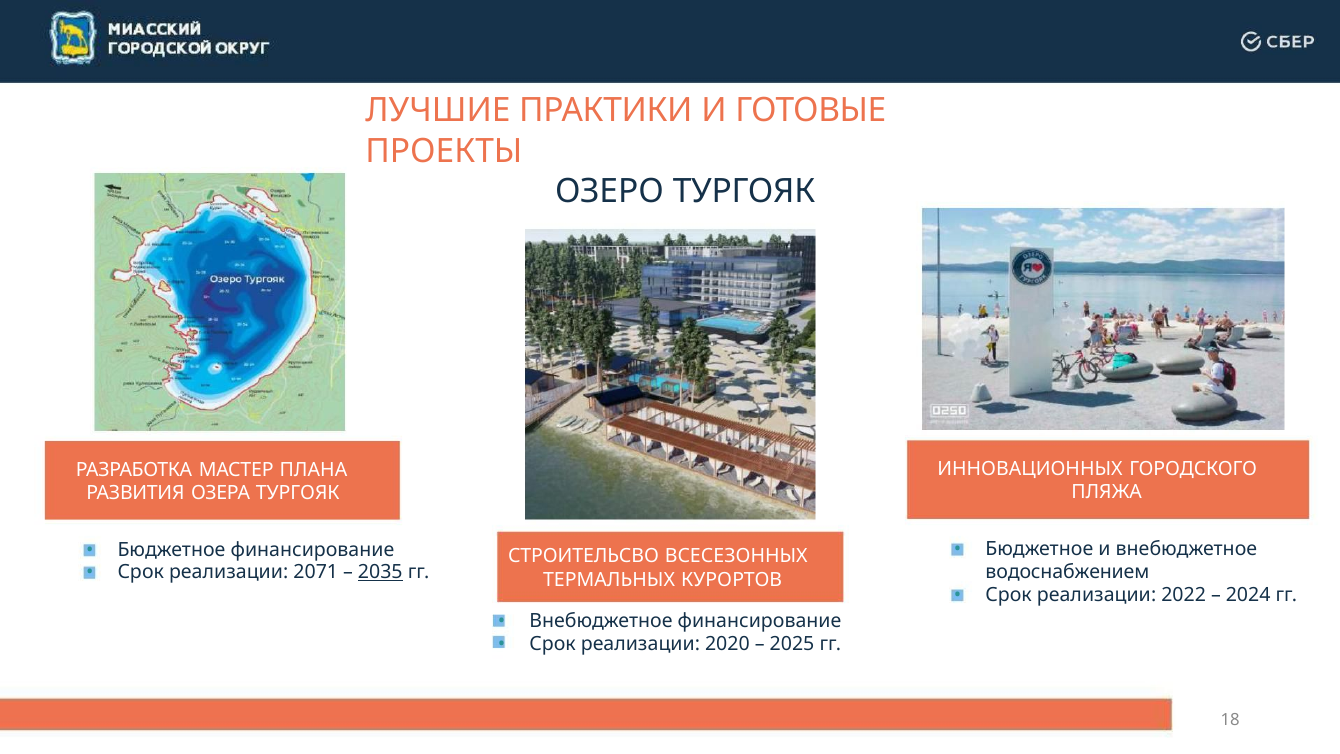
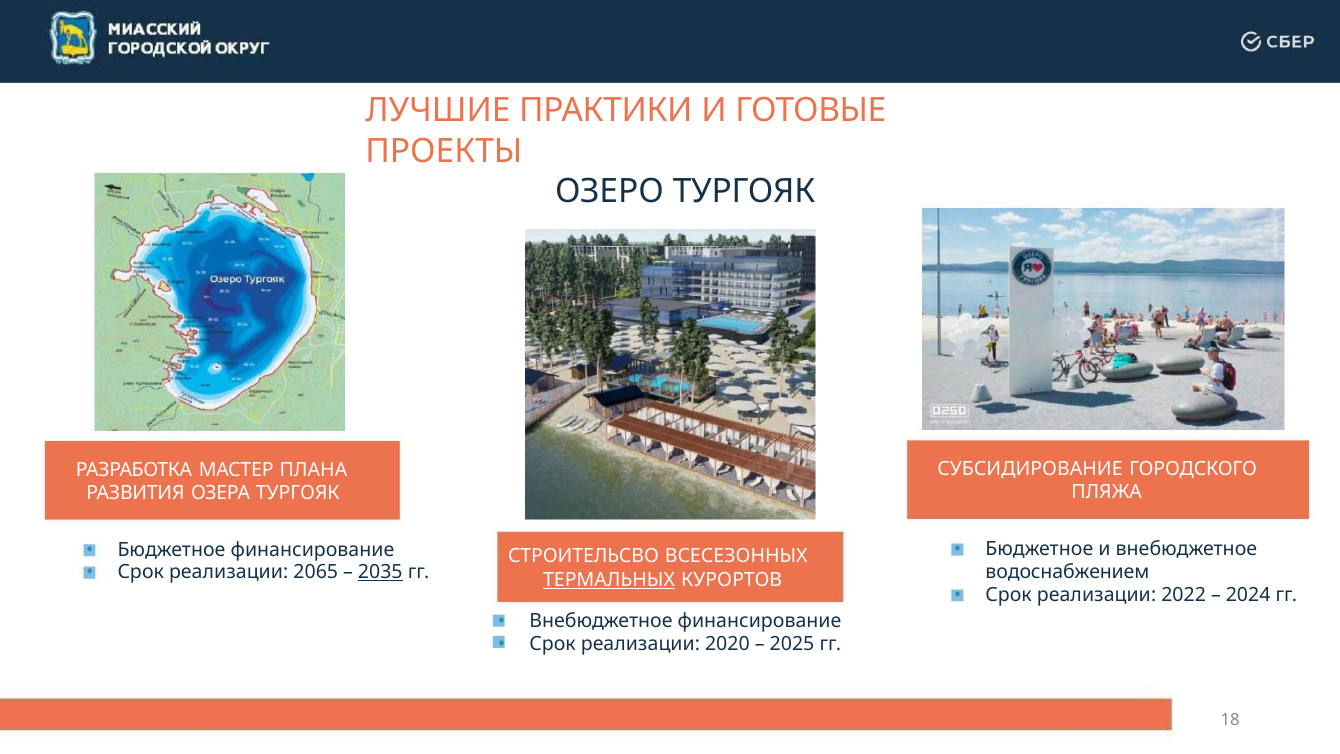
ИННОВАЦИОННЫХ: ИННОВАЦИОННЫХ -> СУБСИДИРОВАНИЕ
2071: 2071 -> 2065
ТЕРМАЛЬНЫХ underline: none -> present
